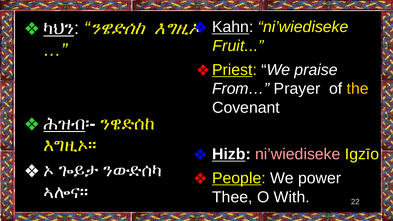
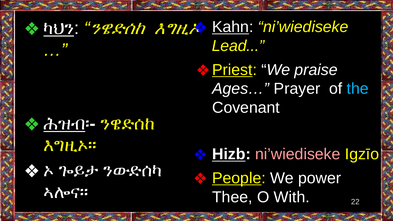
Fruit: Fruit -> Lead
From…: From… -> Ages…
the colour: yellow -> light blue
